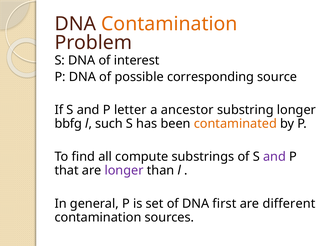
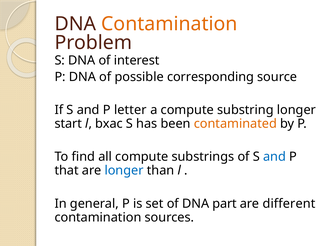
a ancestor: ancestor -> compute
bbfg: bbfg -> start
such: such -> bxac
and at (275, 156) colour: purple -> blue
longer at (124, 170) colour: purple -> blue
first: first -> part
